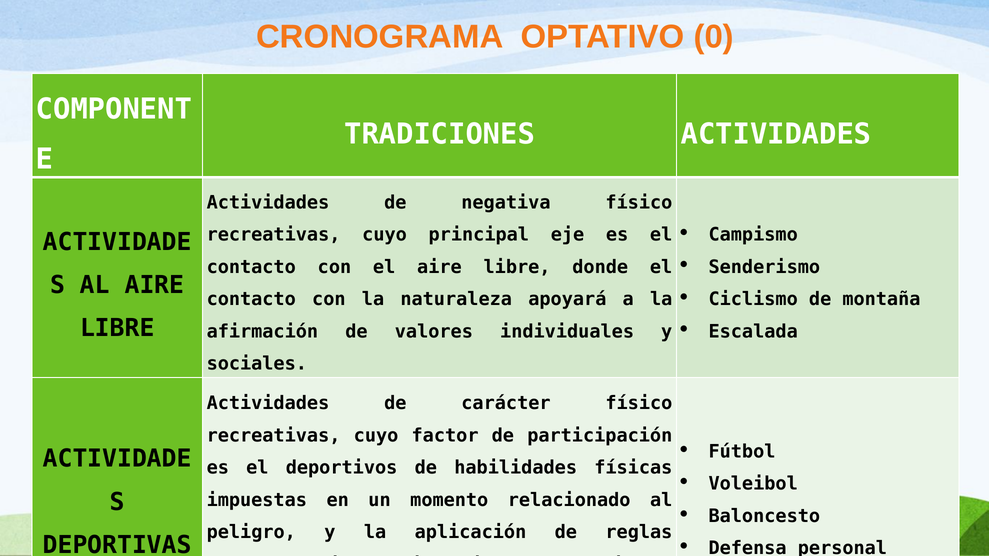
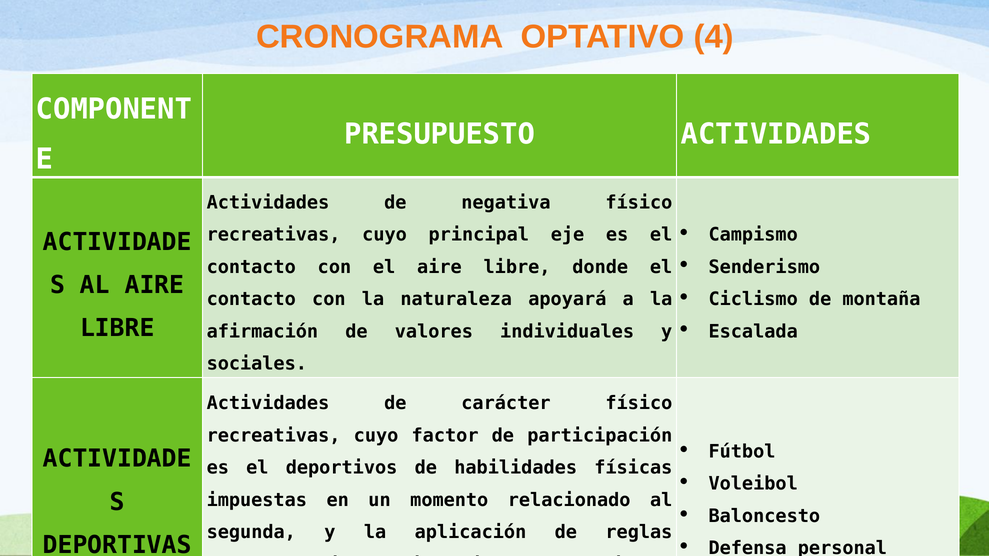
0: 0 -> 4
TRADICIONES: TRADICIONES -> PRESUPUESTO
peligro: peligro -> segunda
